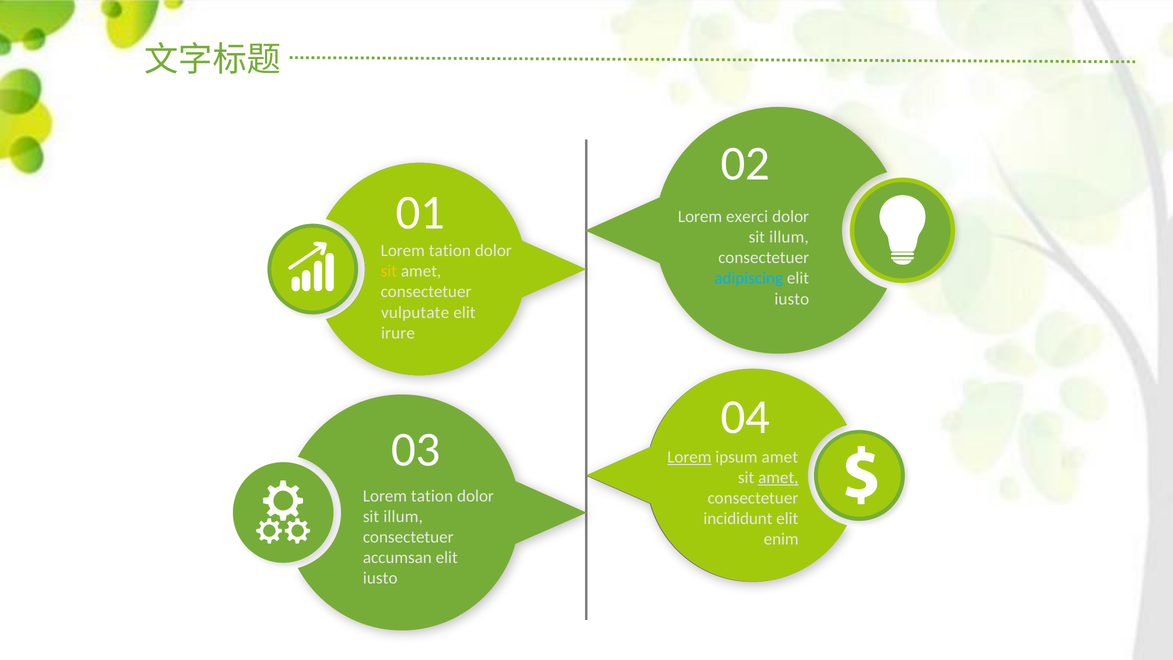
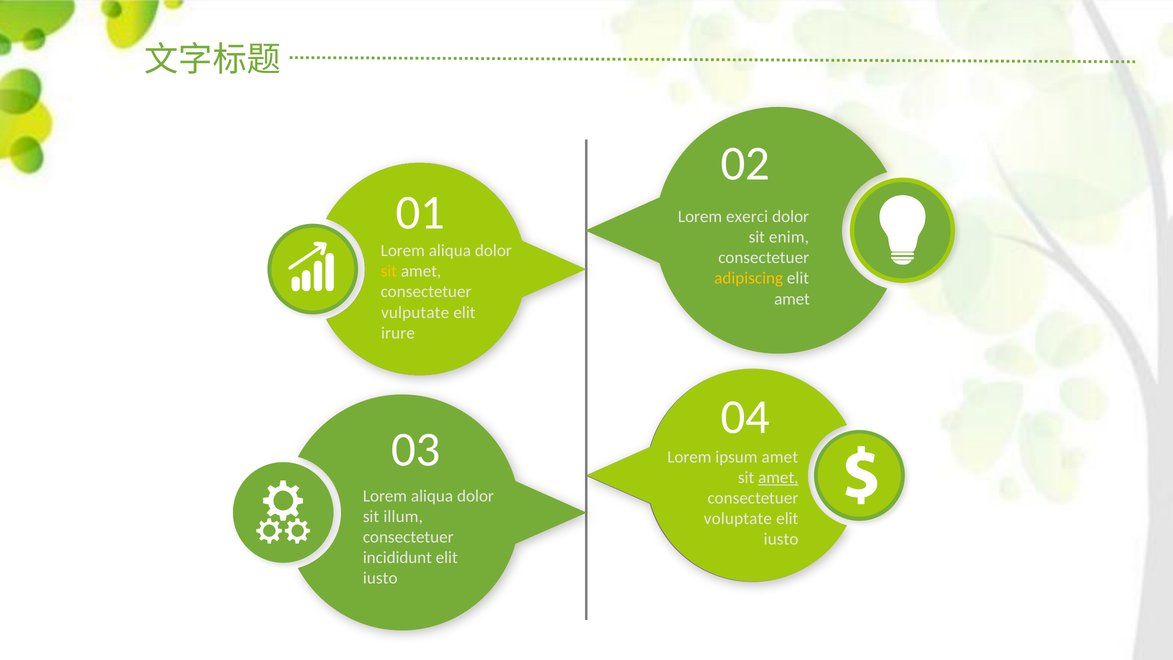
illum at (789, 237): illum -> enim
tation at (450, 251): tation -> aliqua
adipiscing colour: light blue -> yellow
iusto at (792, 299): iusto -> amet
Lorem at (689, 457) underline: present -> none
tation at (432, 496): tation -> aliqua
incididunt: incididunt -> voluptate
enim at (781, 539): enim -> iusto
accumsan: accumsan -> incididunt
